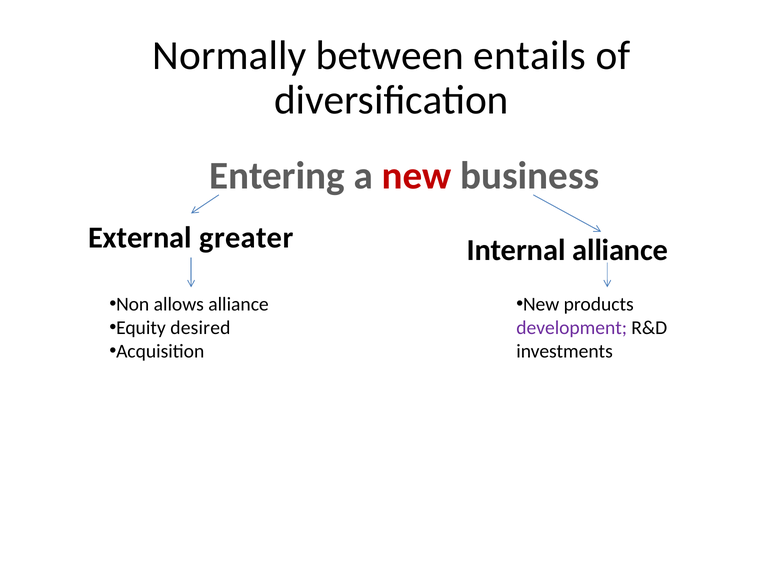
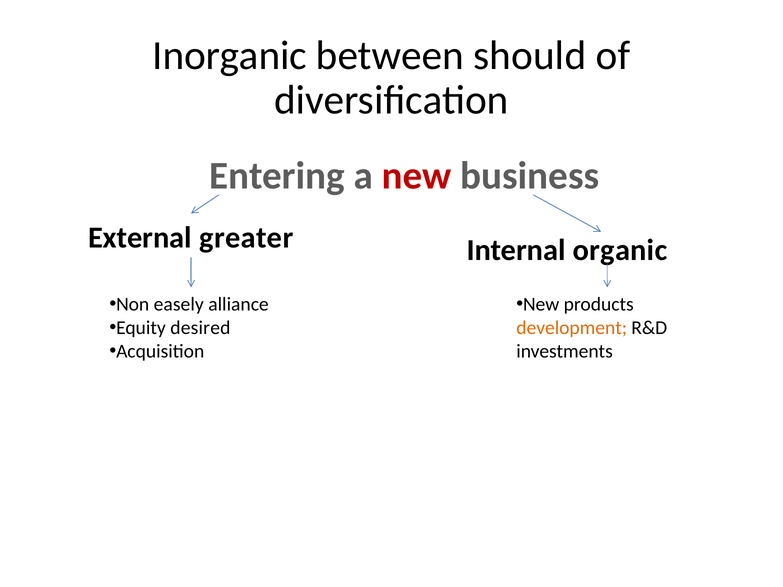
Normally: Normally -> Inorganic
entails: entails -> should
Internal alliance: alliance -> organic
allows: allows -> easely
development colour: purple -> orange
